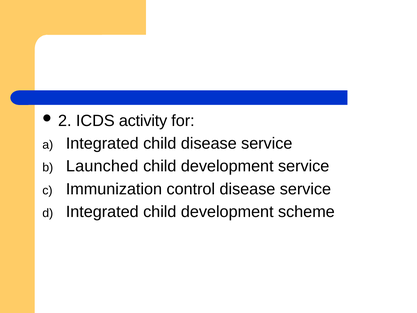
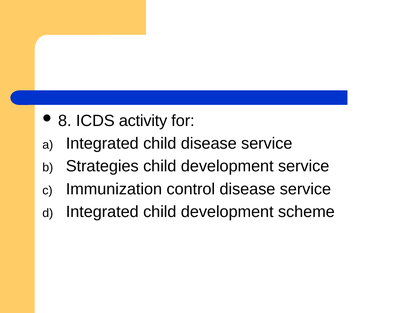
2: 2 -> 8
Launched: Launched -> Strategies
